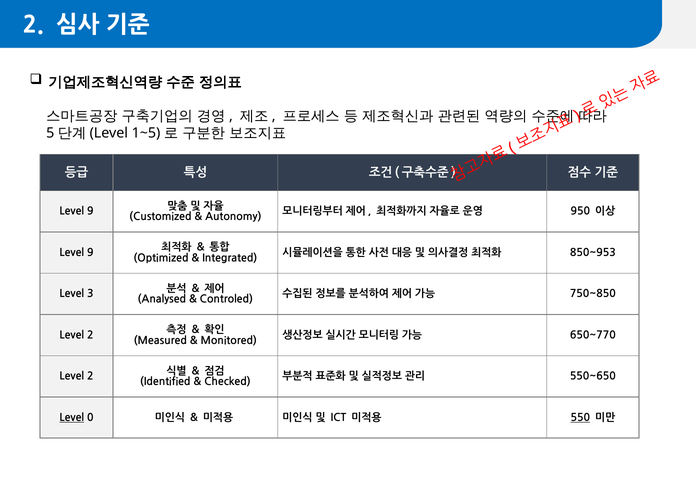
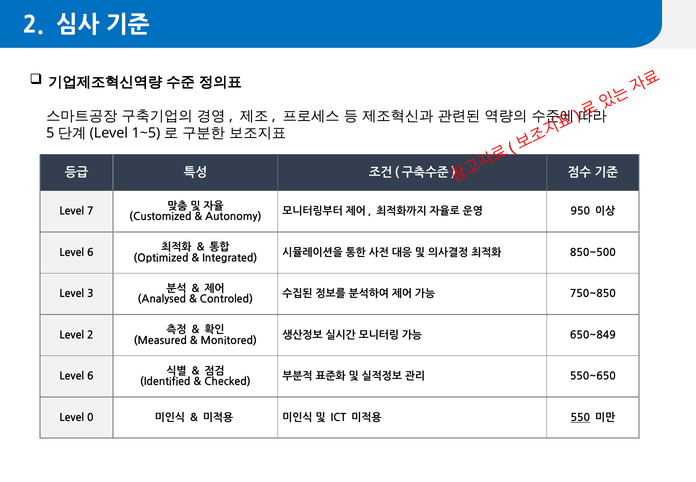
9 at (90, 211): 9 -> 7
9 at (90, 253): 9 -> 6
850~953: 850~953 -> 850~500
650~770: 650~770 -> 650~849
2 at (90, 376): 2 -> 6
Level at (72, 418) underline: present -> none
